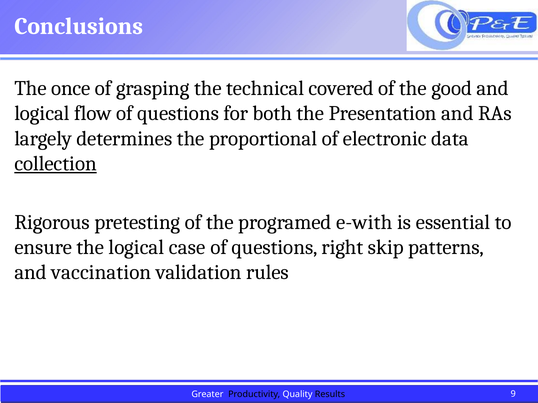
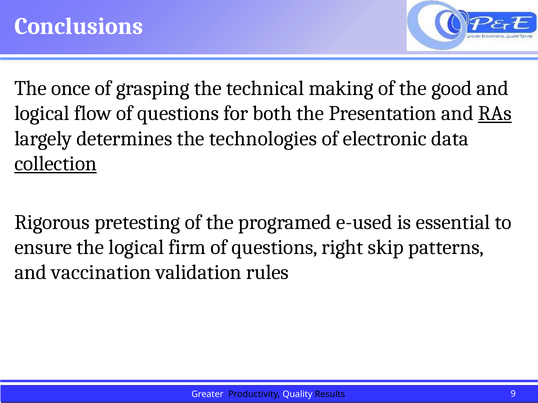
covered: covered -> making
RAs underline: none -> present
proportional: proportional -> technologies
e-with: e-with -> e-used
case: case -> firm
